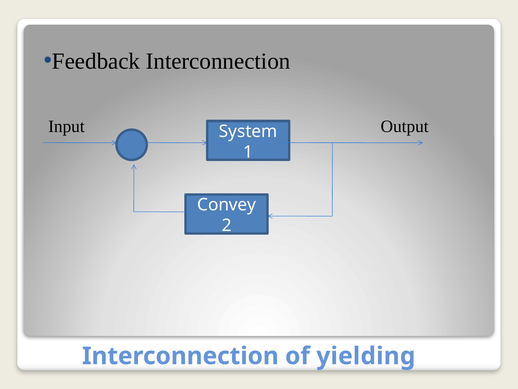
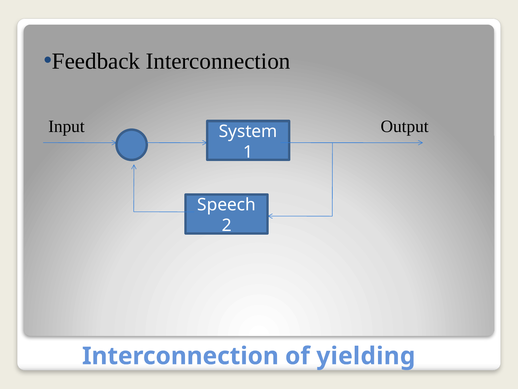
Convey: Convey -> Speech
